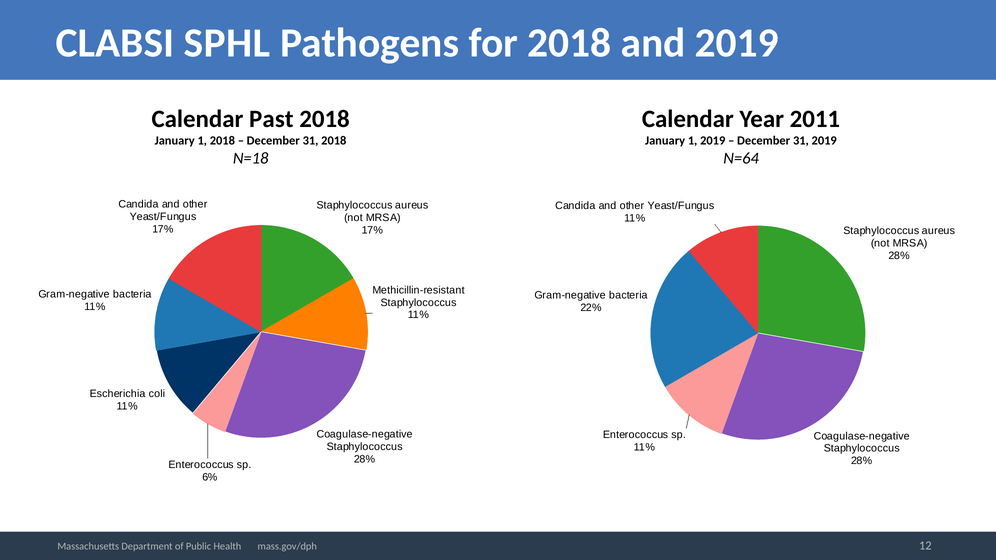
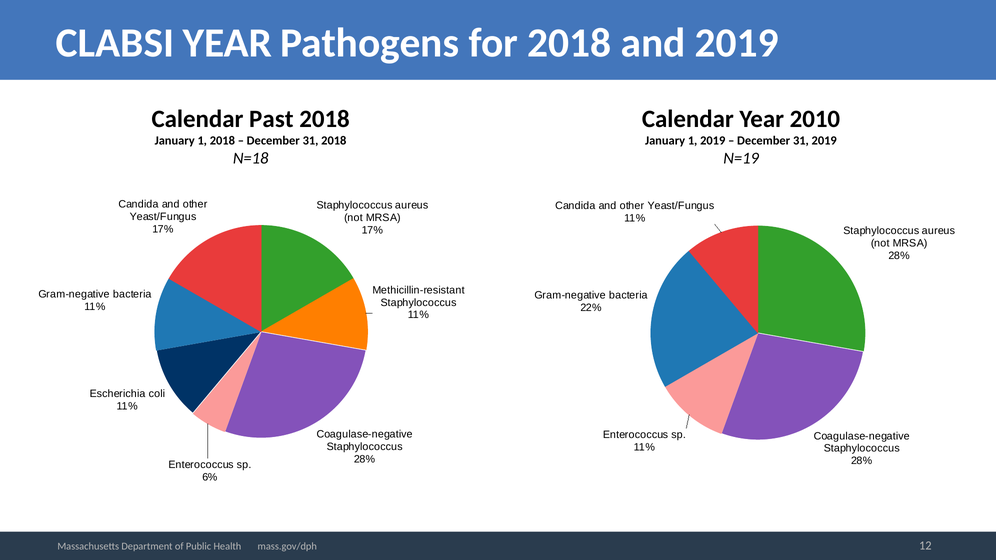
CLABSI SPHL: SPHL -> YEAR
2011: 2011 -> 2010
N=64: N=64 -> N=19
